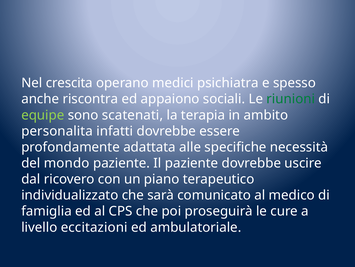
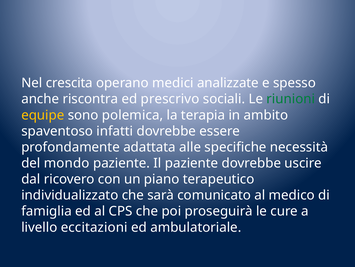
psichiatra: psichiatra -> analizzate
appaiono: appaiono -> prescrivo
equipe colour: light green -> yellow
scatenati: scatenati -> polemica
personalita: personalita -> spaventoso
